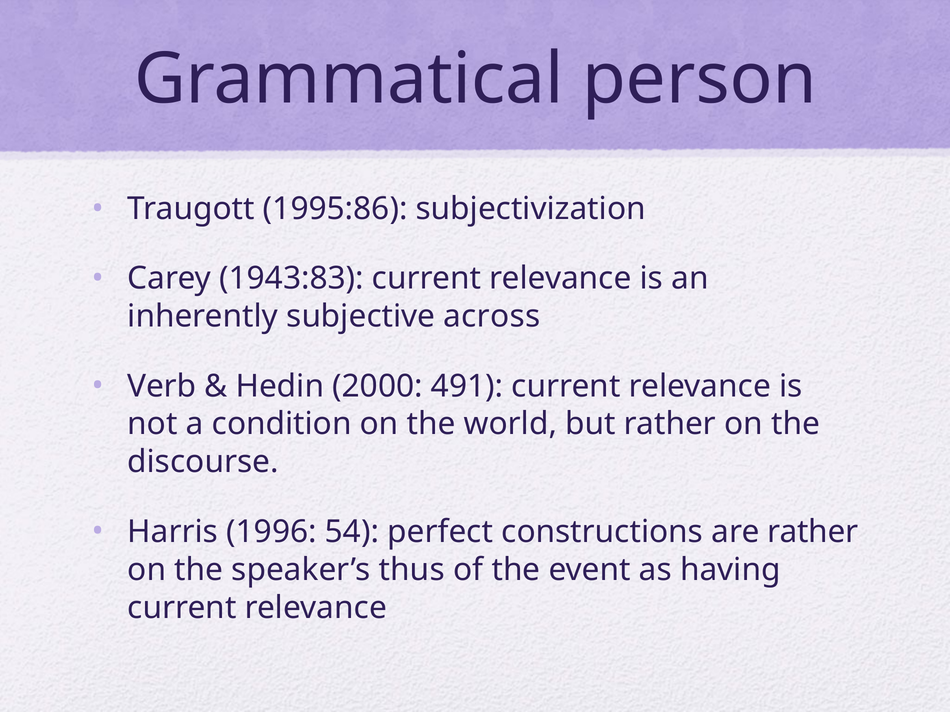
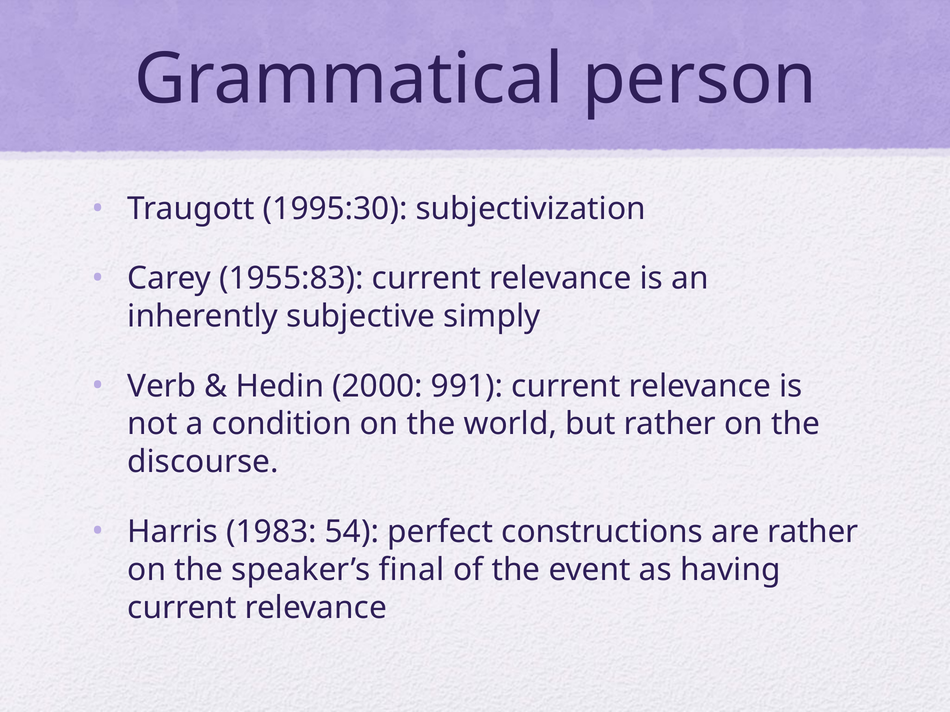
1995:86: 1995:86 -> 1995:30
1943:83: 1943:83 -> 1955:83
across: across -> simply
491: 491 -> 991
1996: 1996 -> 1983
thus: thus -> final
